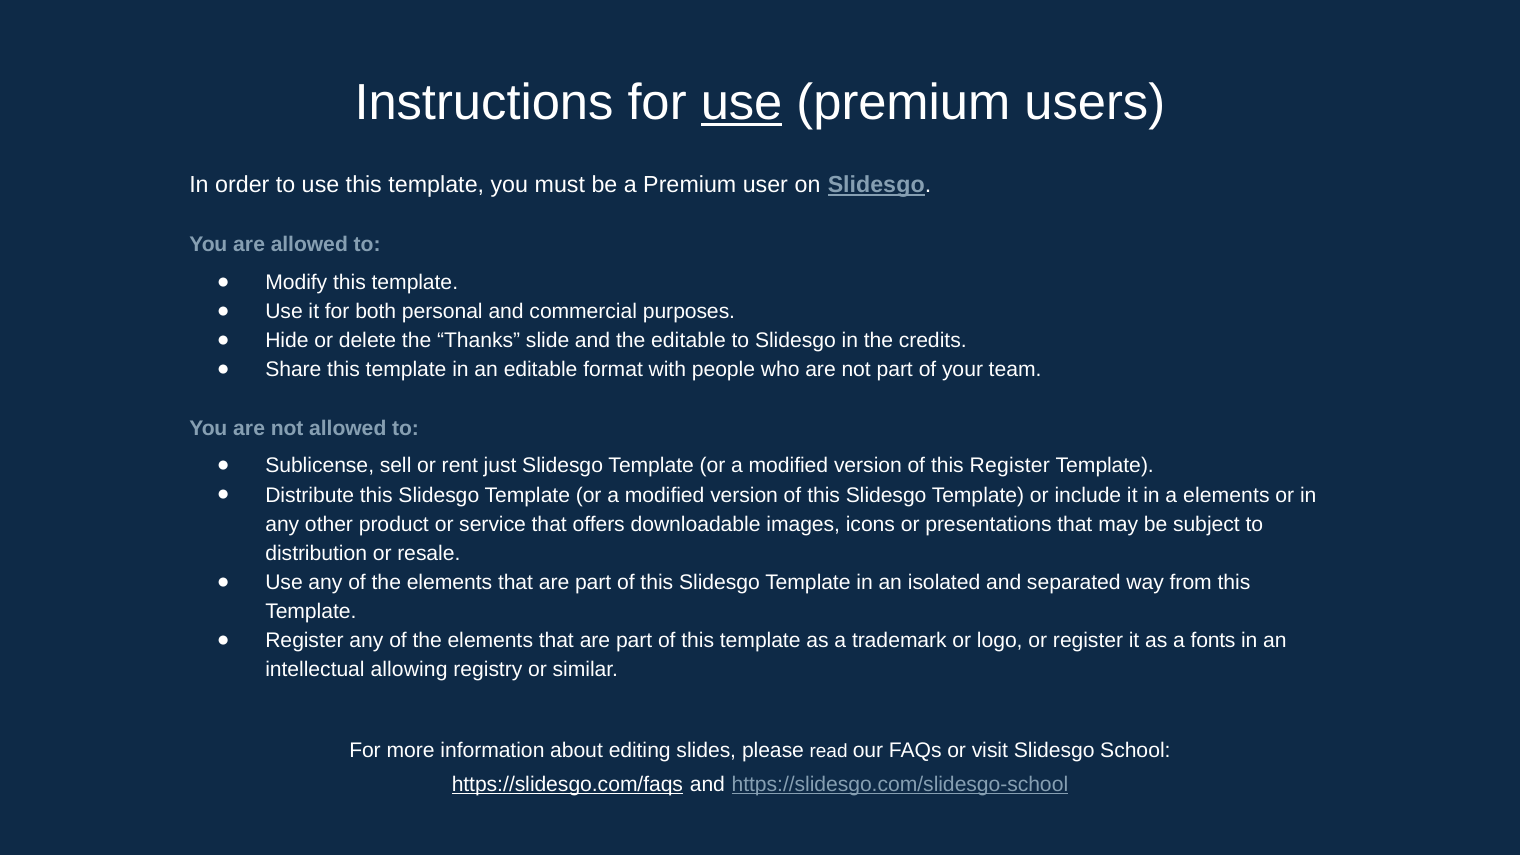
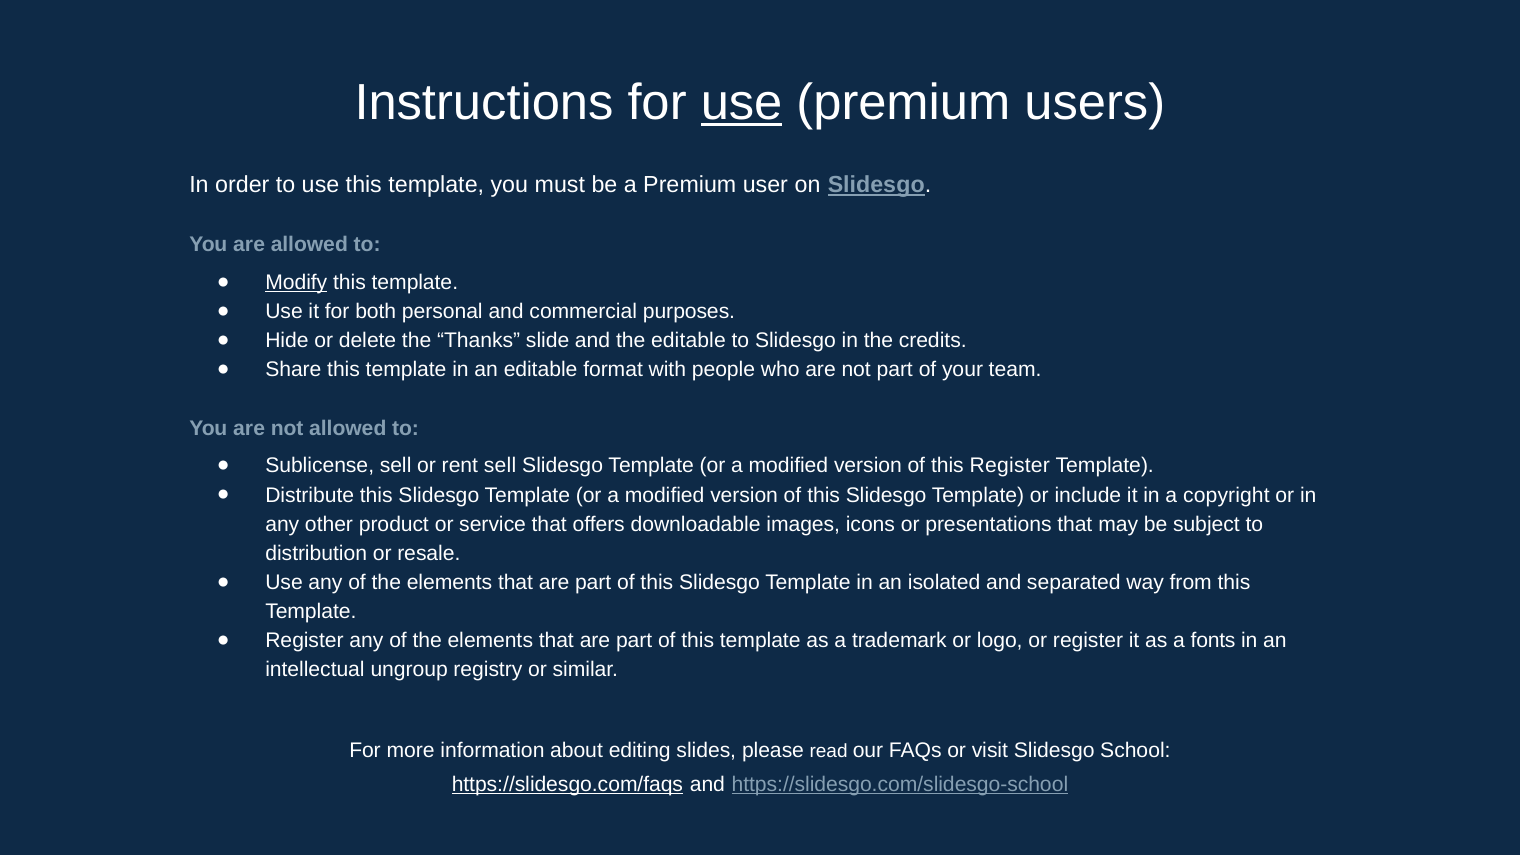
Modify underline: none -> present
rent just: just -> sell
a elements: elements -> copyright
allowing: allowing -> ungroup
